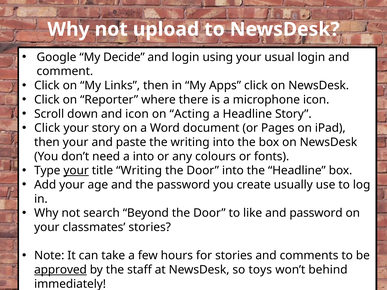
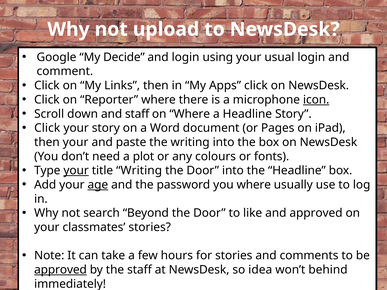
icon at (316, 100) underline: none -> present
and icon: icon -> staff
on Acting: Acting -> Where
a into: into -> plot
age underline: none -> present
you create: create -> where
and password: password -> approved
toys: toys -> idea
